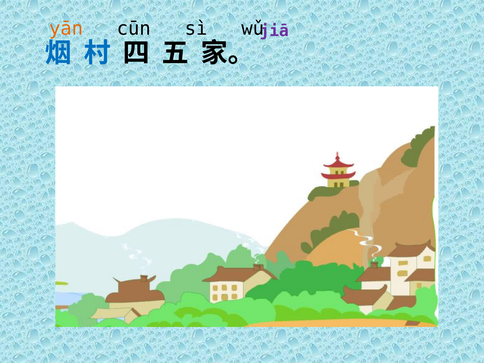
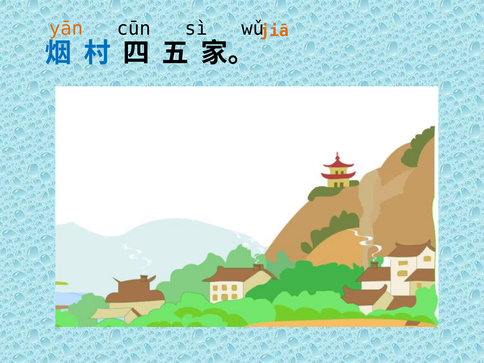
jiā colour: purple -> orange
